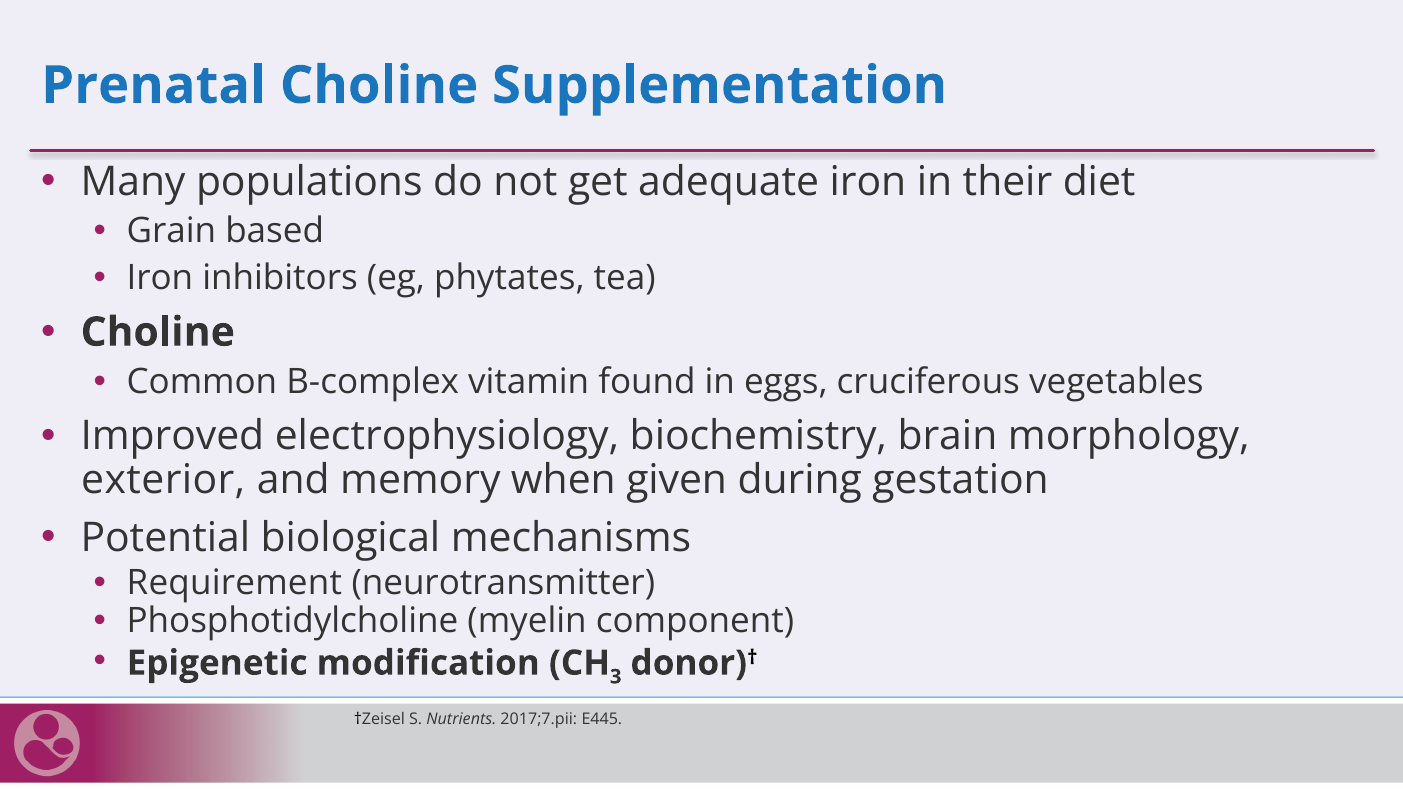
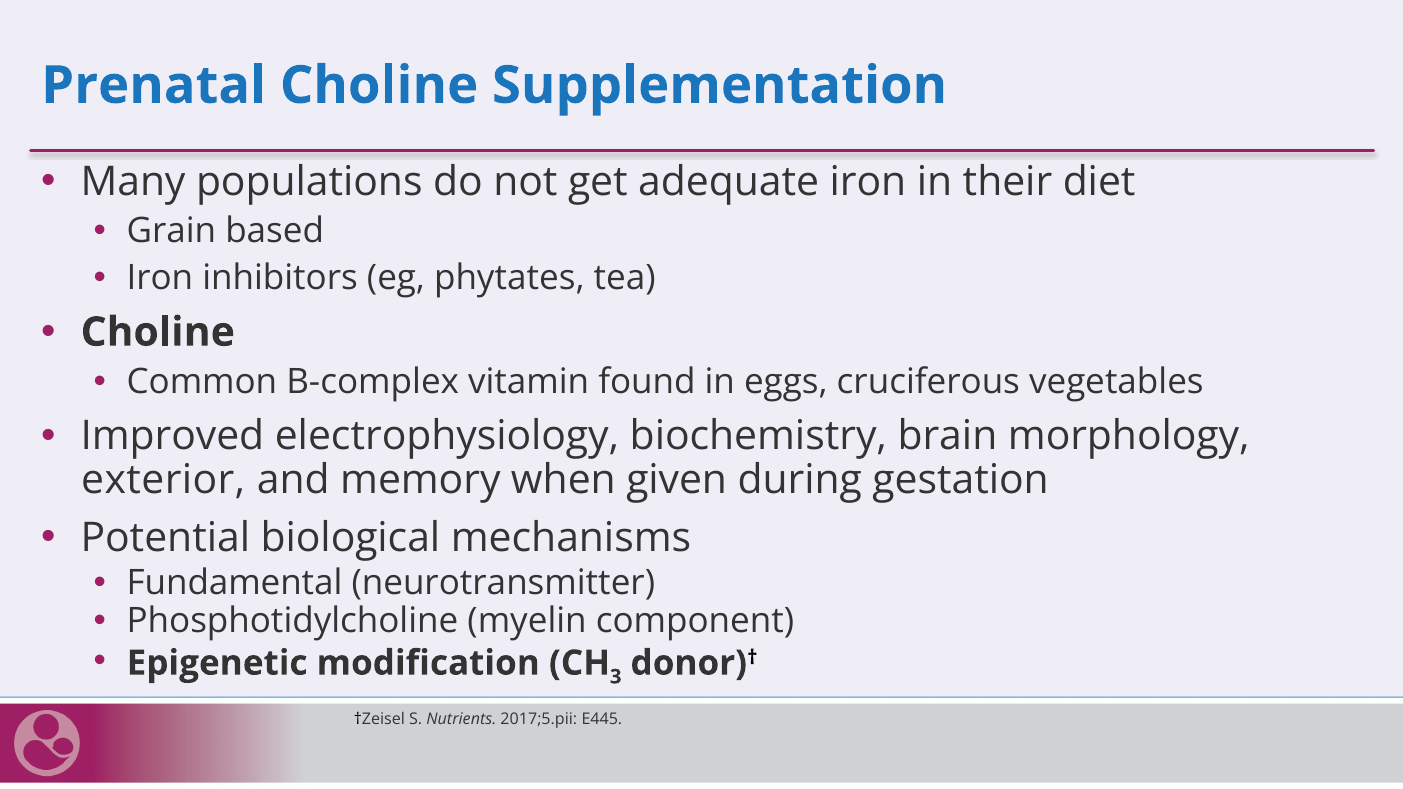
Requirement: Requirement -> Fundamental
2017;7.pii: 2017;7.pii -> 2017;5.pii
